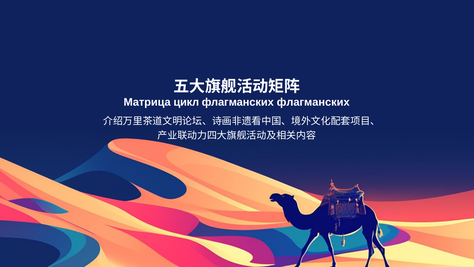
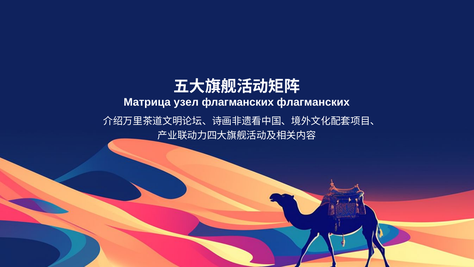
цикл: цикл -> узел
